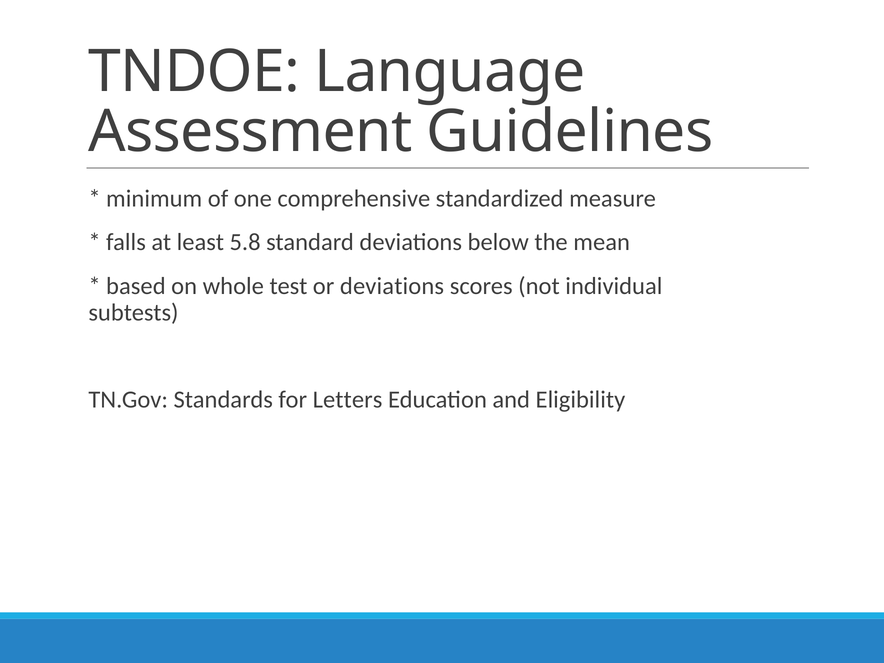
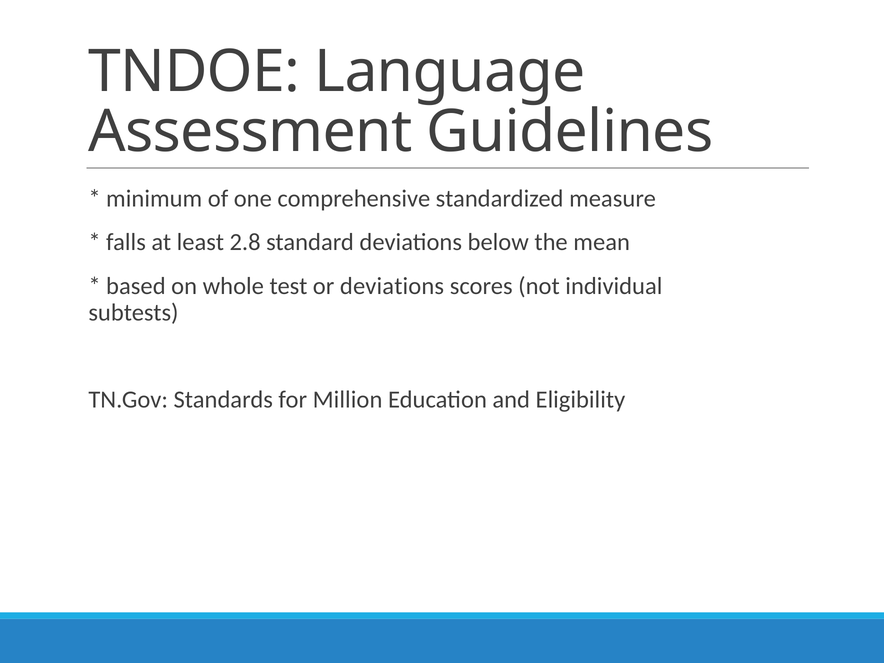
5.8: 5.8 -> 2.8
Letters: Letters -> Million
